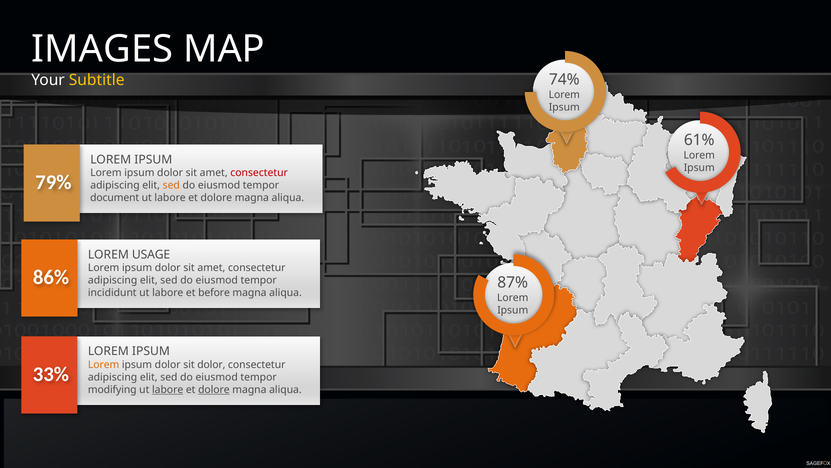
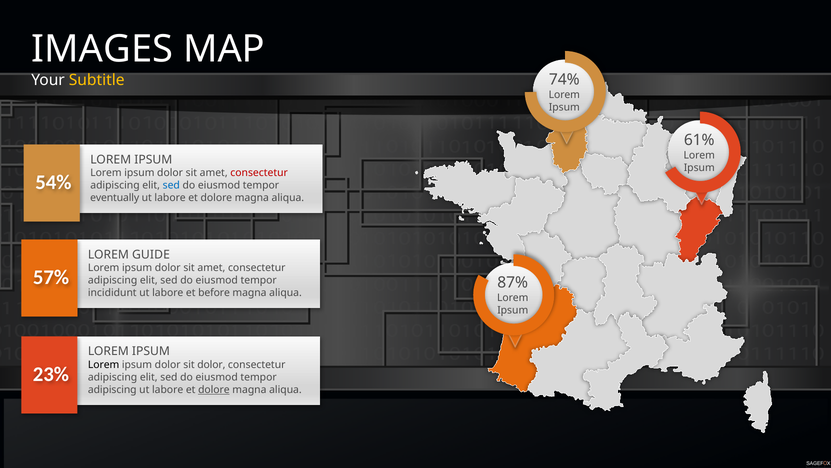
79%: 79% -> 54%
sed at (171, 185) colour: orange -> blue
document: document -> eventually
USAGE: USAGE -> GUIDE
86%: 86% -> 57%
Lorem at (104, 364) colour: orange -> black
33%: 33% -> 23%
modifying at (112, 389): modifying -> adipiscing
labore at (168, 389) underline: present -> none
